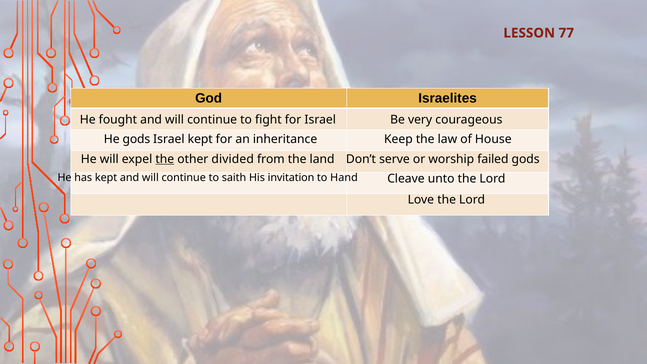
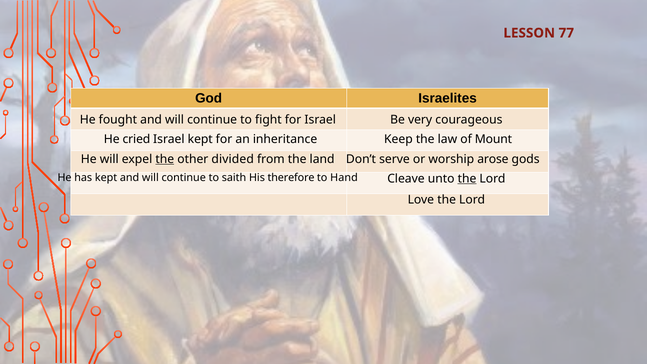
House: House -> Mount
He gods: gods -> cried
failed: failed -> arose
invitation: invitation -> therefore
the at (467, 179) underline: none -> present
